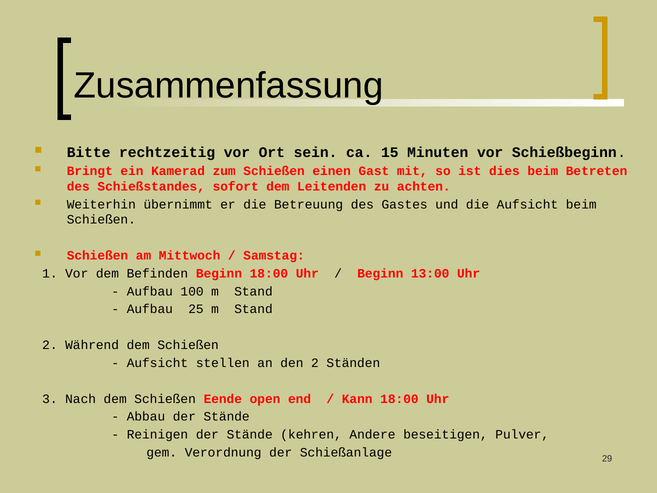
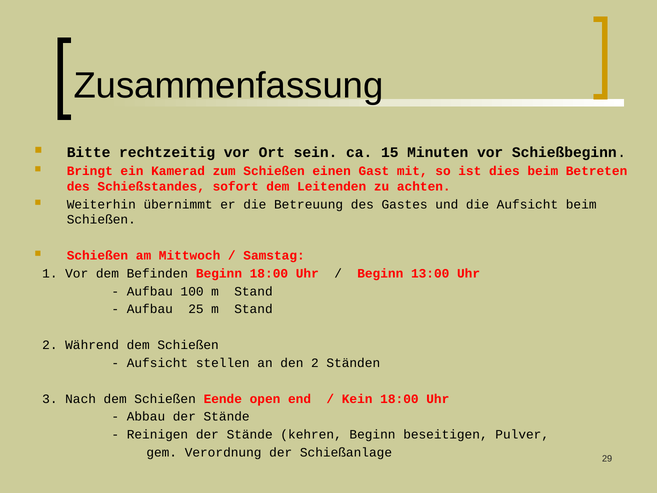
Kann: Kann -> Kein
kehren Andere: Andere -> Beginn
